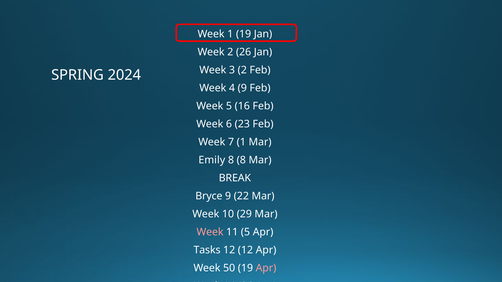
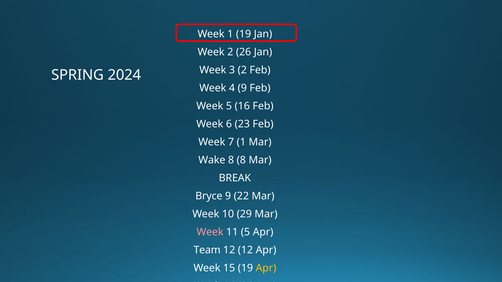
Emily: Emily -> Wake
Tasks: Tasks -> Team
50: 50 -> 15
Apr at (266, 268) colour: pink -> yellow
